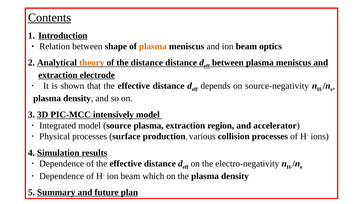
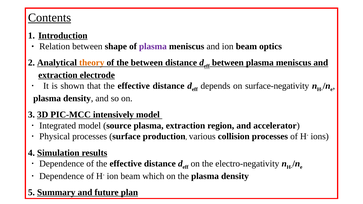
plasma at (153, 46) colour: orange -> purple
the distance: distance -> between
source-negativity: source-negativity -> surface-negativity
